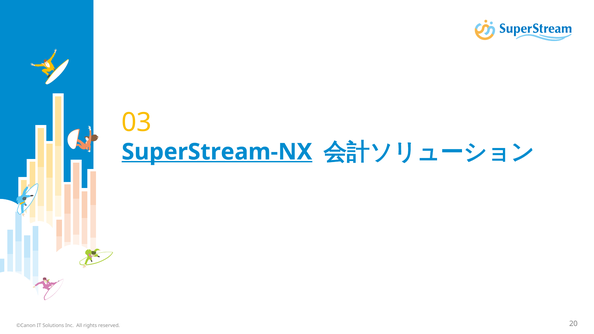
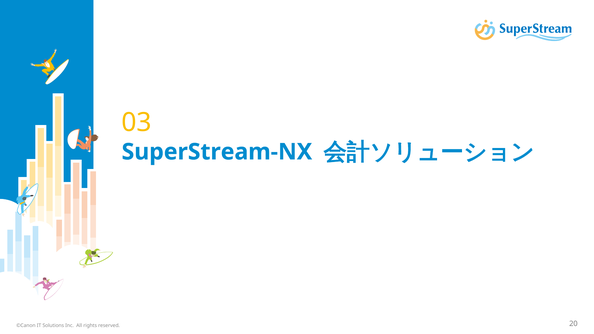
SuperStream-NX underline: present -> none
